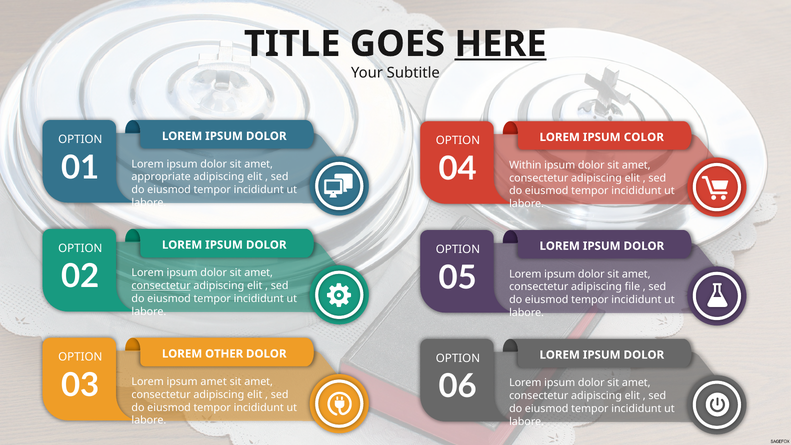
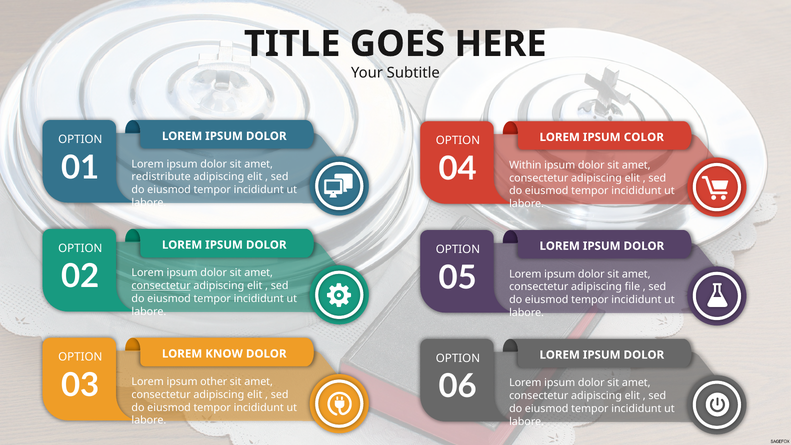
HERE underline: present -> none
appropriate: appropriate -> redistribute
OTHER: OTHER -> KNOW
ipsum amet: amet -> other
